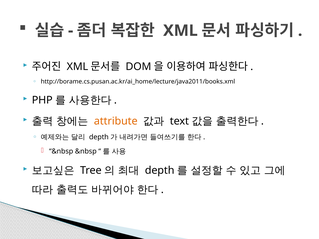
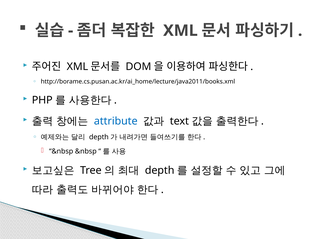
attribute colour: orange -> blue
